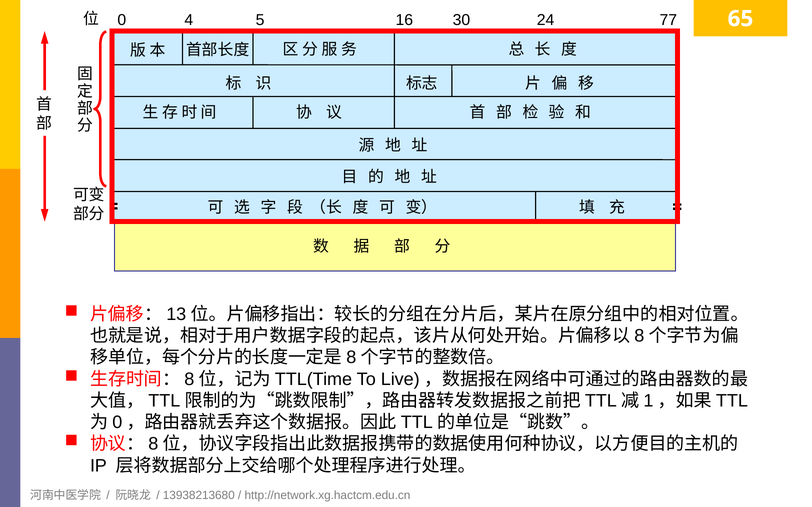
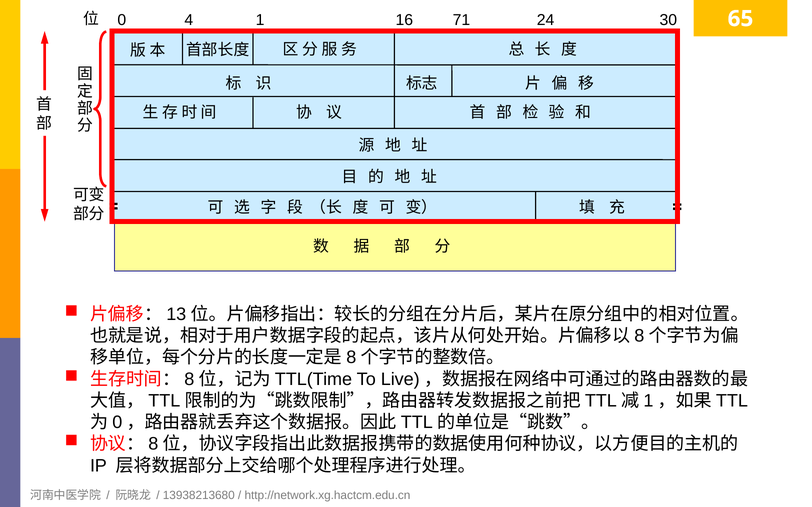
5: 5 -> 1
30: 30 -> 71
77: 77 -> 30
